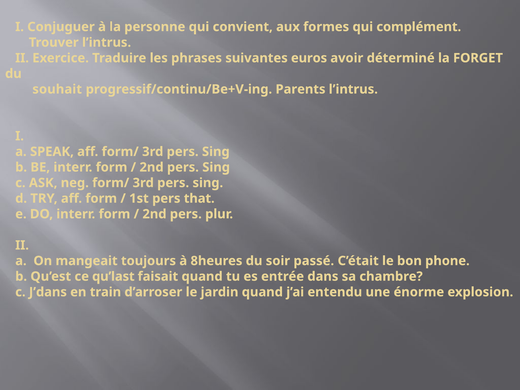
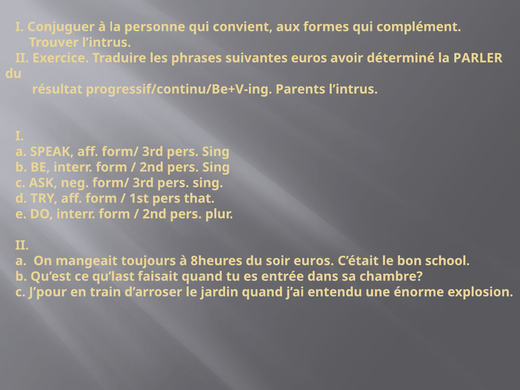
FORGET: FORGET -> PARLER
souhait: souhait -> résultat
soir passé: passé -> euros
phone: phone -> school
J’dans: J’dans -> J’pour
